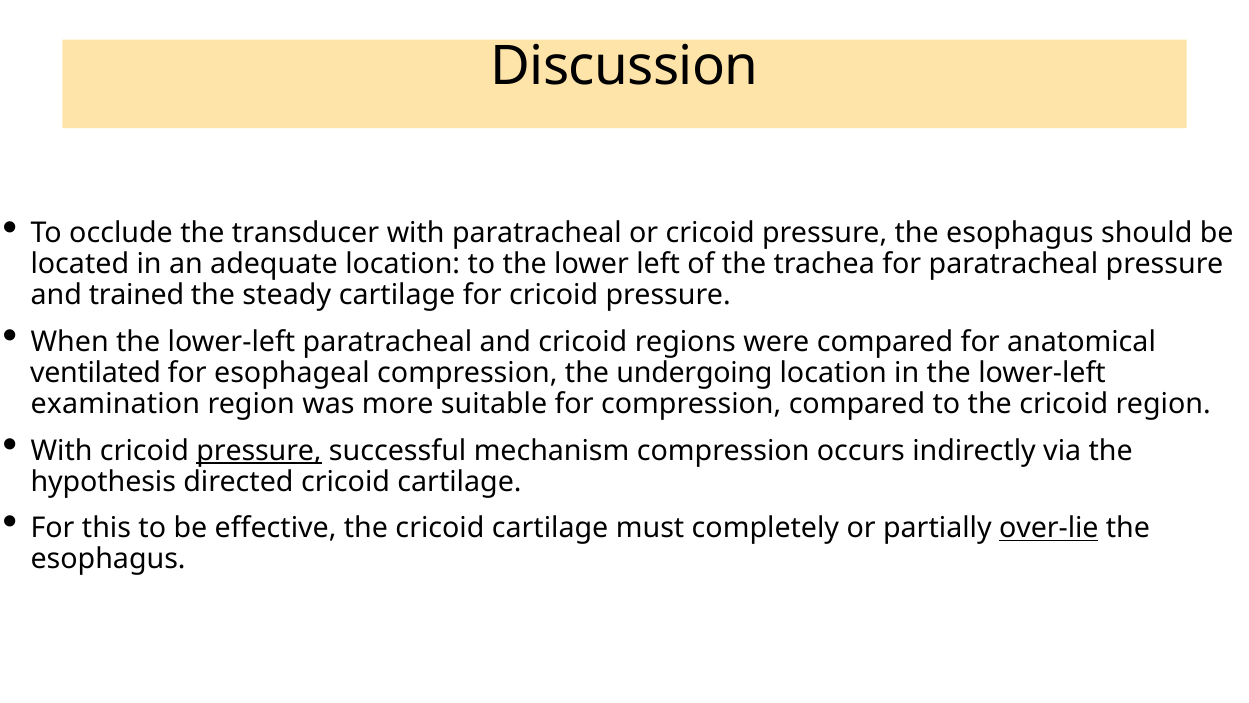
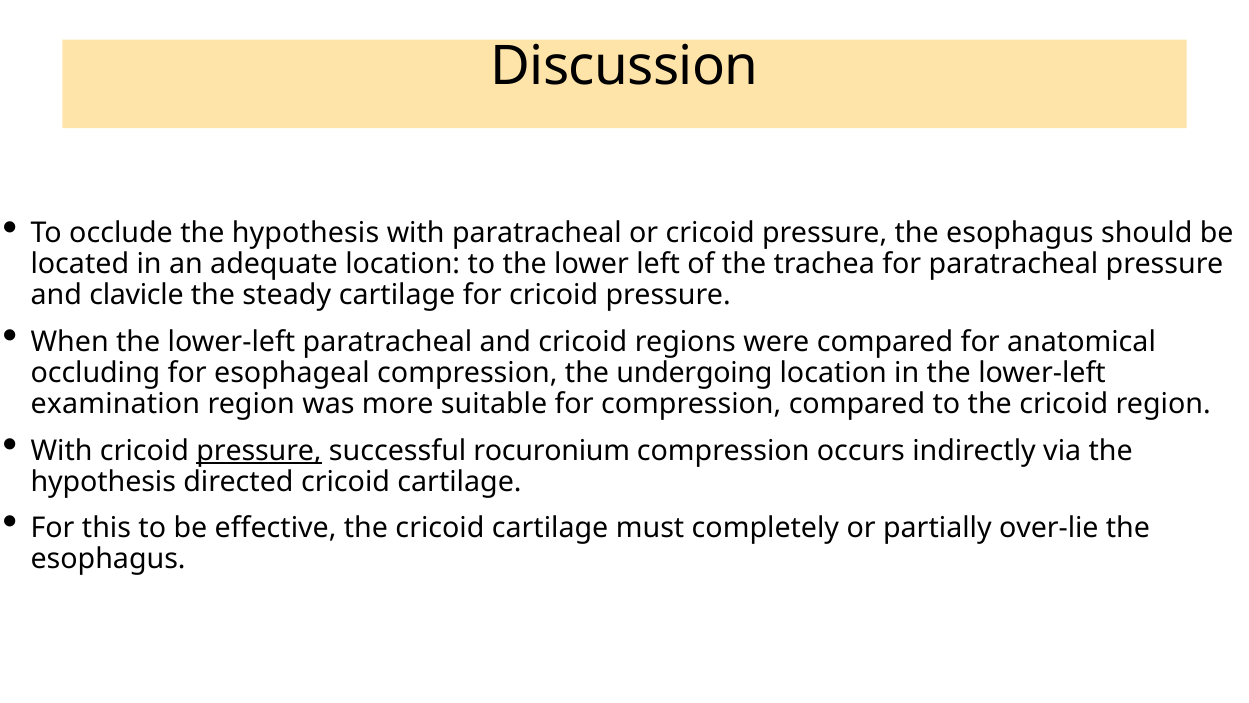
occlude the transducer: transducer -> hypothesis
trained: trained -> clavicle
ventilated: ventilated -> occluding
mechanism: mechanism -> rocuronium
over-lie underline: present -> none
